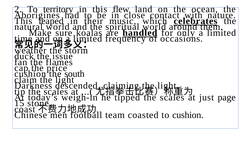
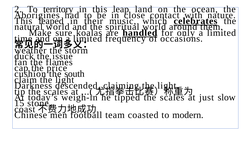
flew: flew -> leap
page: page -> slow
to cushion: cushion -> modern
